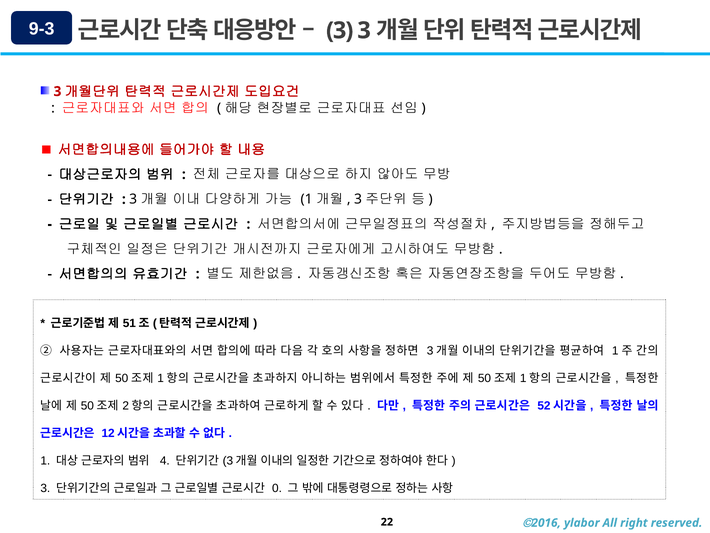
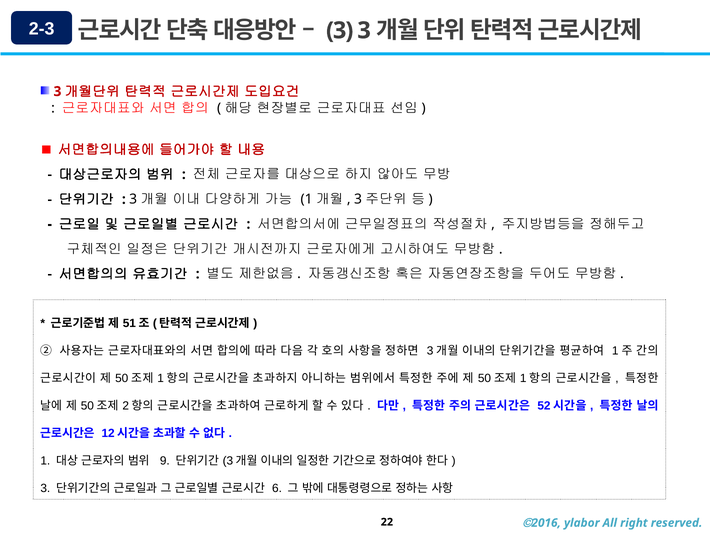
9-3: 9-3 -> 2-3
4: 4 -> 9
0: 0 -> 6
